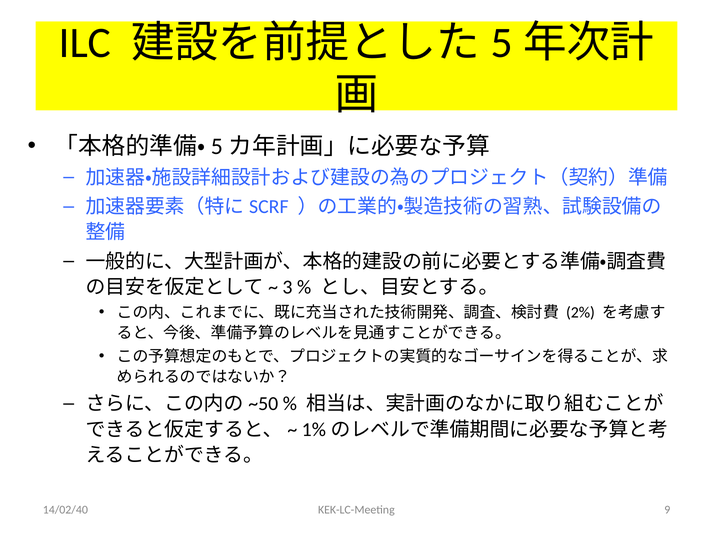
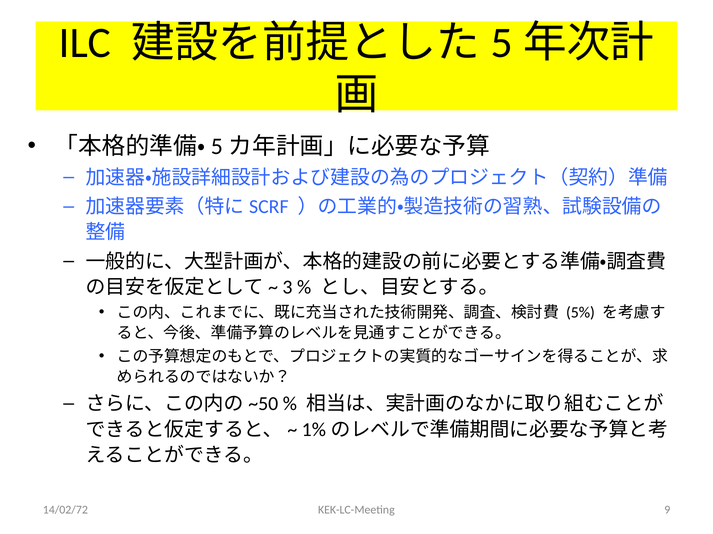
2%: 2% -> 5%
14/02/40: 14/02/40 -> 14/02/72
